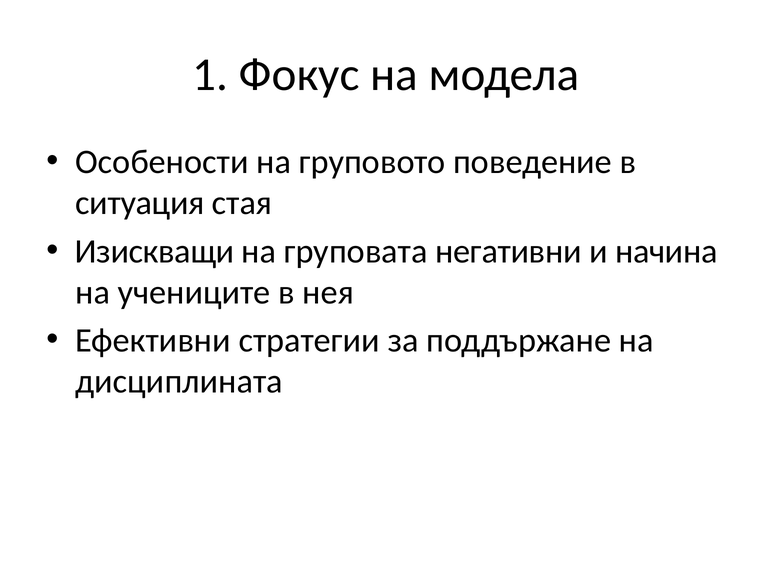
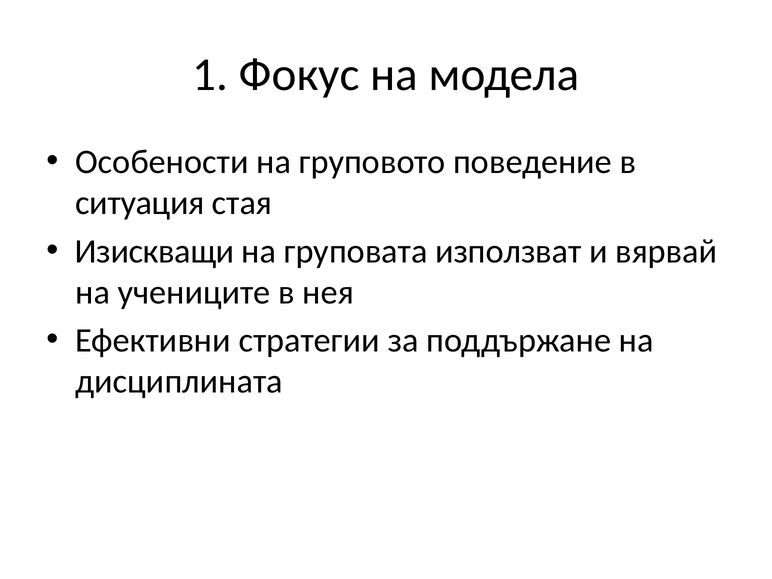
негативни: негативни -> използват
начина: начина -> вярвай
